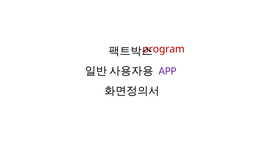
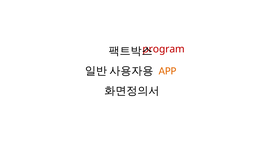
APP colour: purple -> orange
